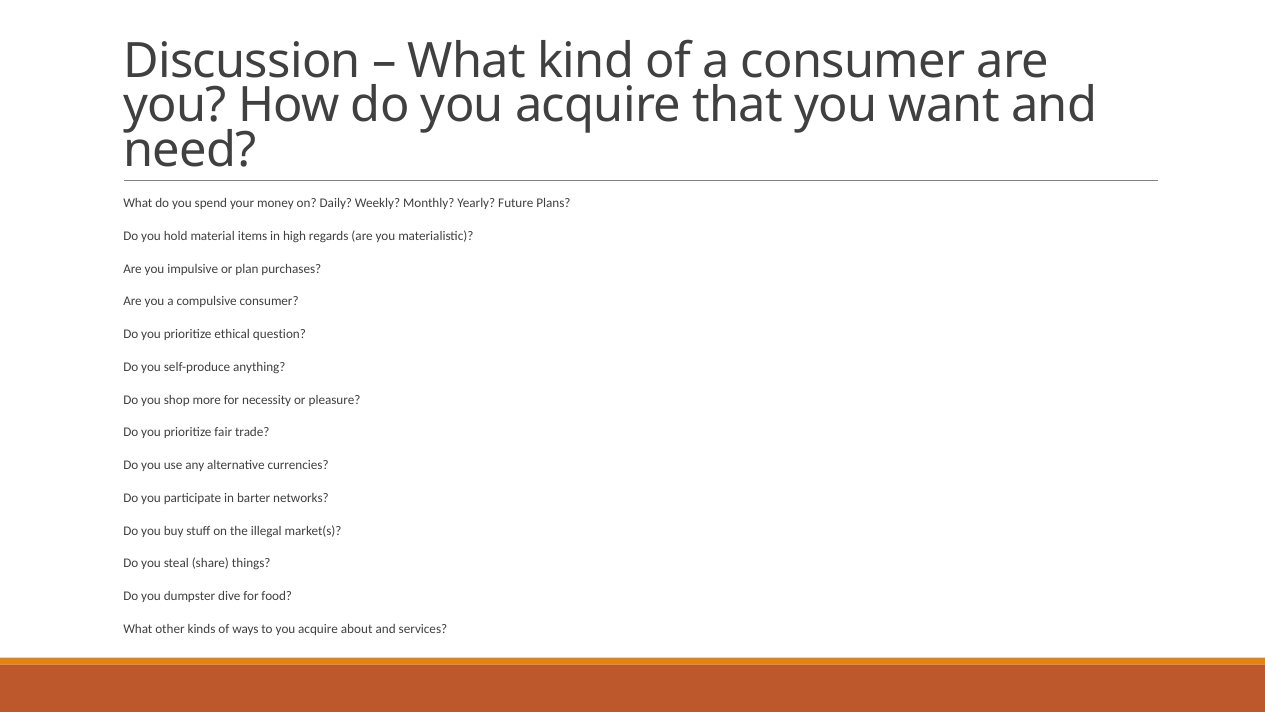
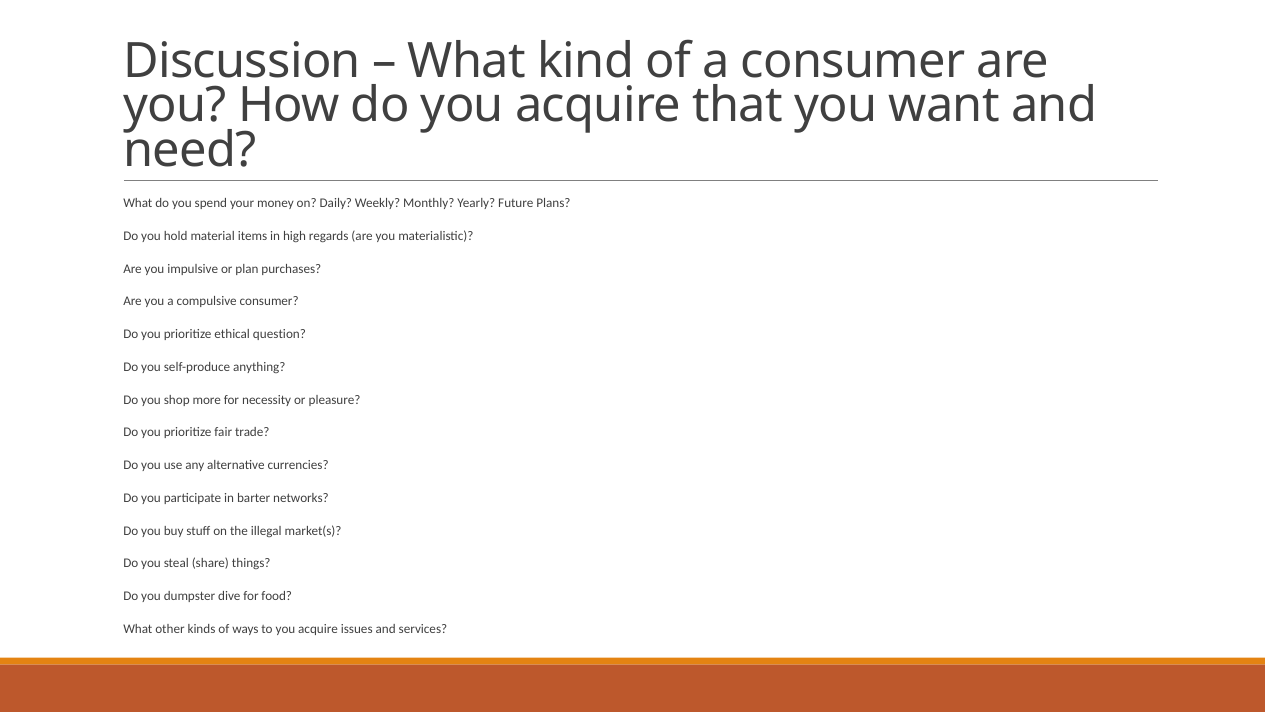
about: about -> issues
